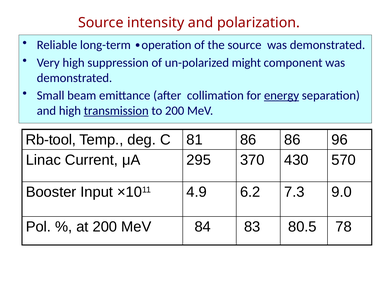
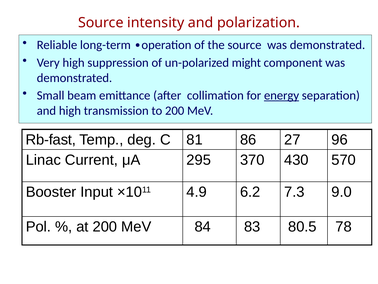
transmission underline: present -> none
Rb-tool: Rb-tool -> Rb-fast
86 86: 86 -> 27
